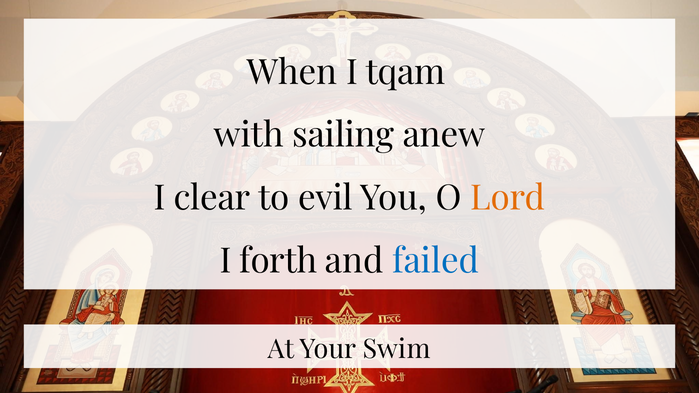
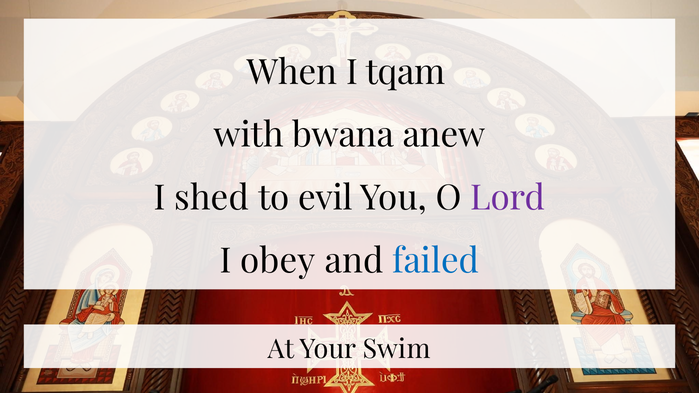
sailing: sailing -> bwana
clear: clear -> shed
Lord colour: orange -> purple
forth: forth -> obey
